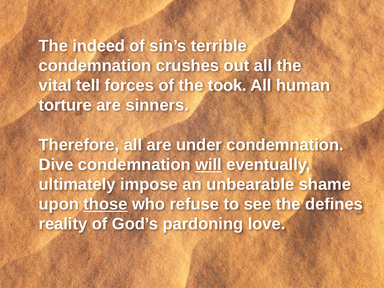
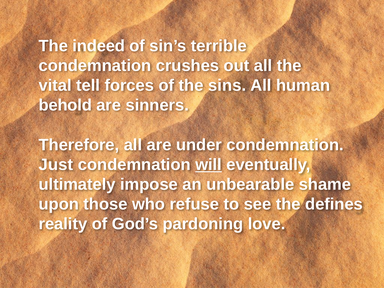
took: took -> sins
torture: torture -> behold
Dive: Dive -> Just
those underline: present -> none
